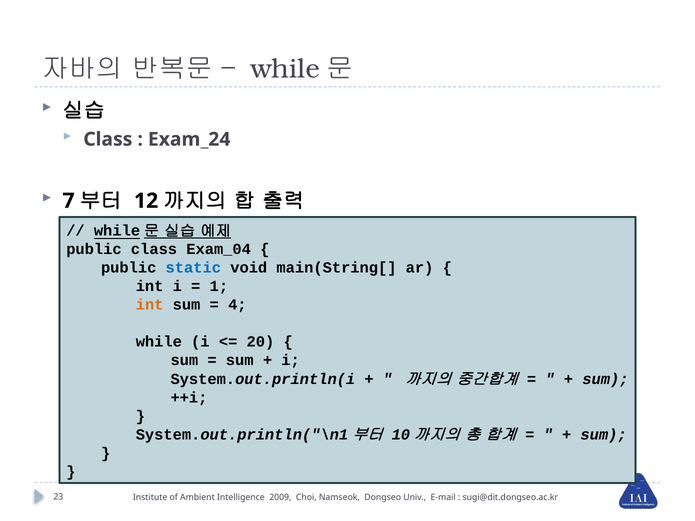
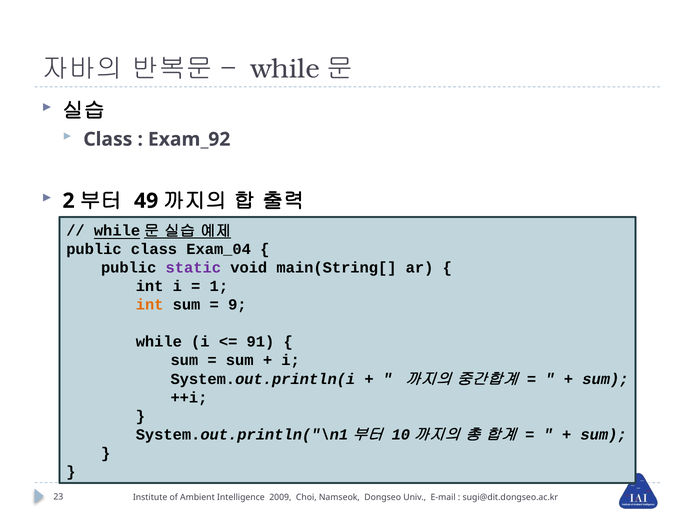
Exam_24: Exam_24 -> Exam_92
7: 7 -> 2
12: 12 -> 49
static colour: blue -> purple
4: 4 -> 9
20: 20 -> 91
